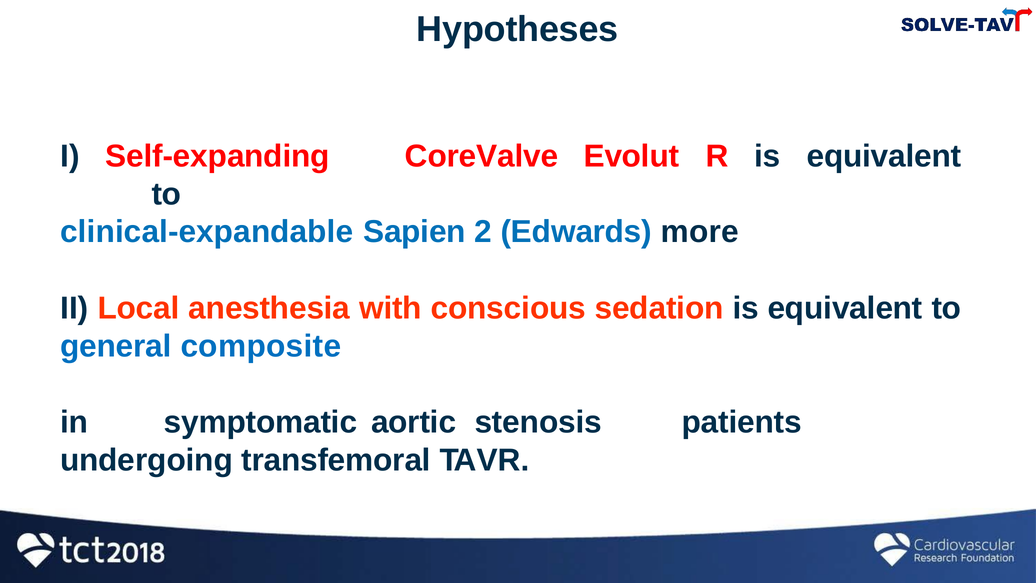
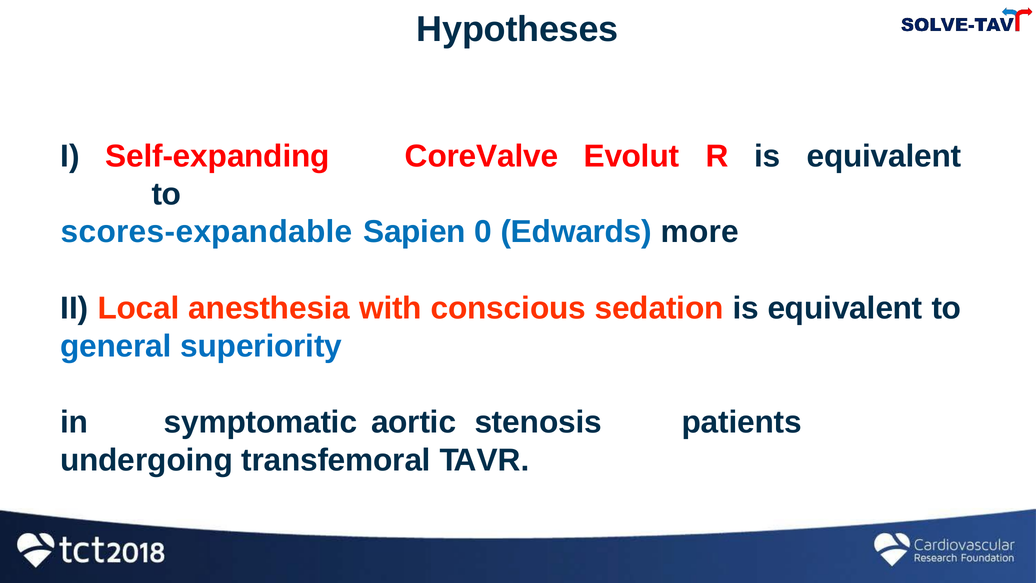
clinical-expandable: clinical-expandable -> scores-expandable
2: 2 -> 0
composite: composite -> superiority
